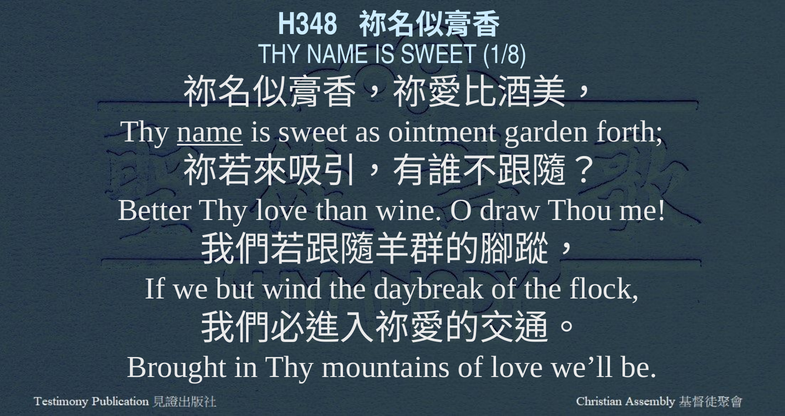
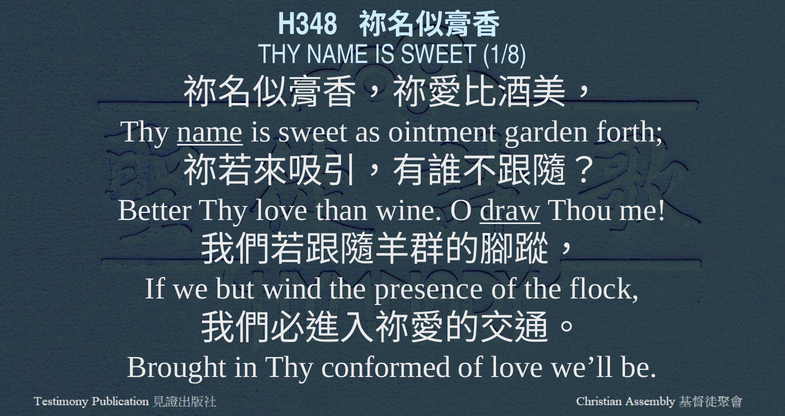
draw underline: none -> present
daybreak: daybreak -> presence
mountains: mountains -> conformed
